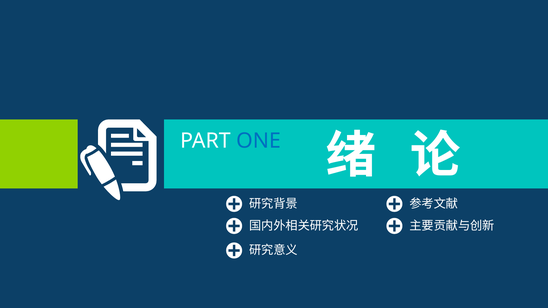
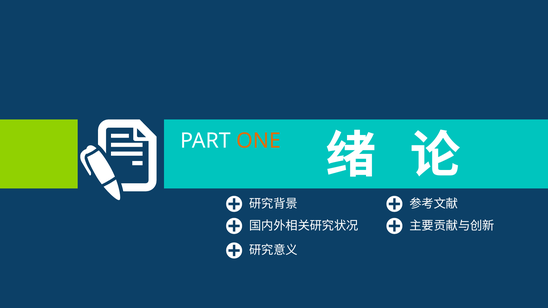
ONE colour: blue -> orange
